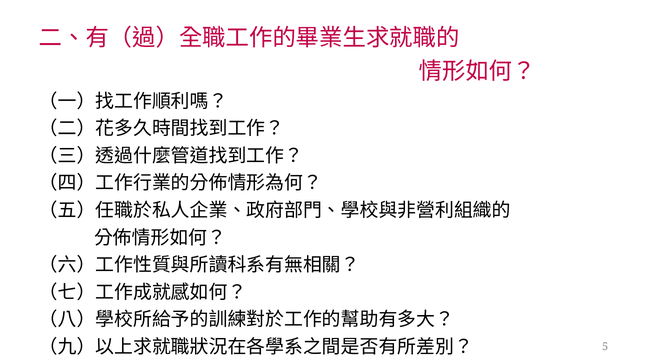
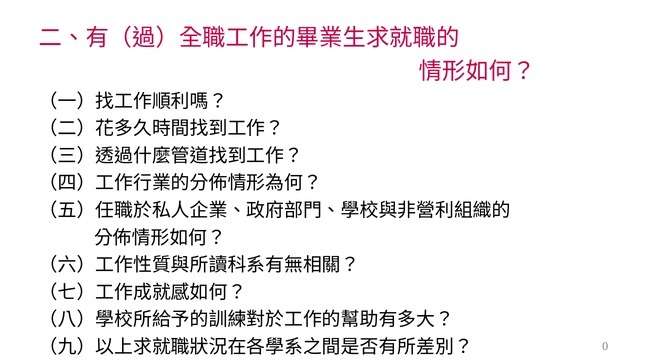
5: 5 -> 0
